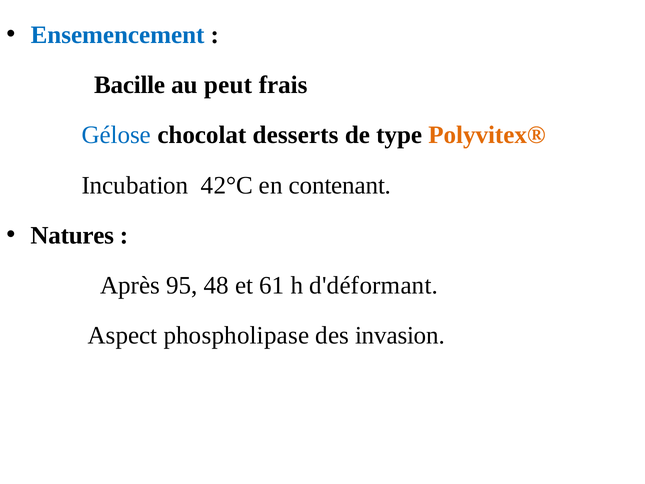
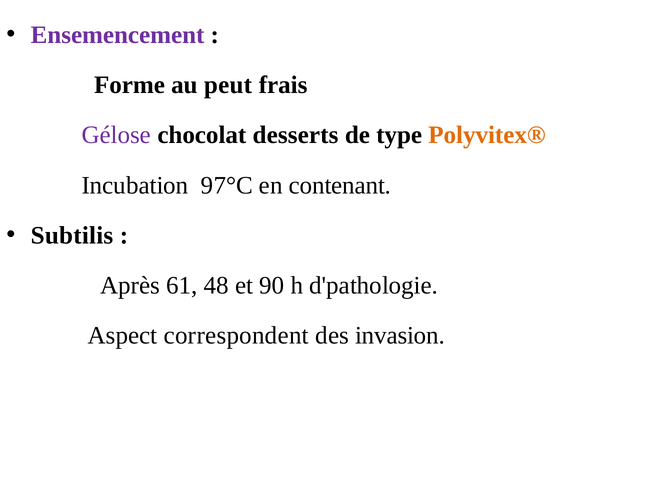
Ensemencement colour: blue -> purple
Bacille: Bacille -> Forme
Gélose colour: blue -> purple
42°C: 42°C -> 97°C
Natures: Natures -> Subtilis
95: 95 -> 61
61: 61 -> 90
d'déformant: d'déformant -> d'pathologie
phospholipase: phospholipase -> correspondent
